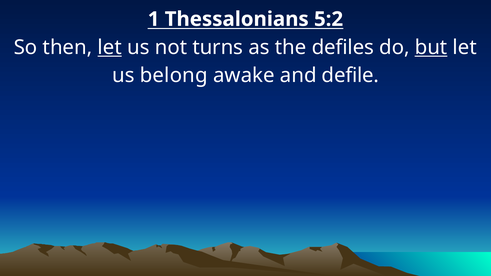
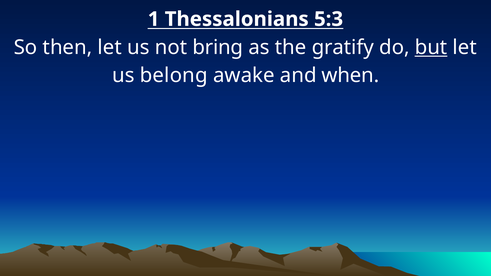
5:2: 5:2 -> 5:3
let at (110, 47) underline: present -> none
turns: turns -> bring
defiles: defiles -> gratify
defile: defile -> when
